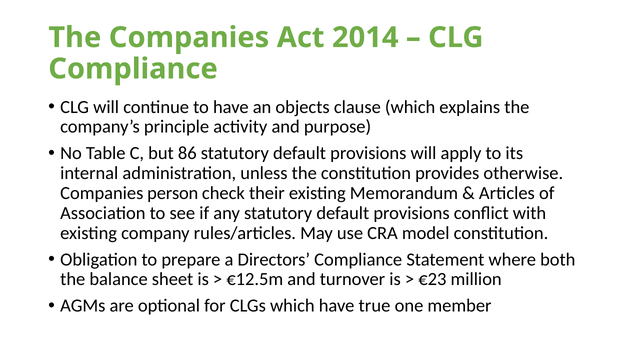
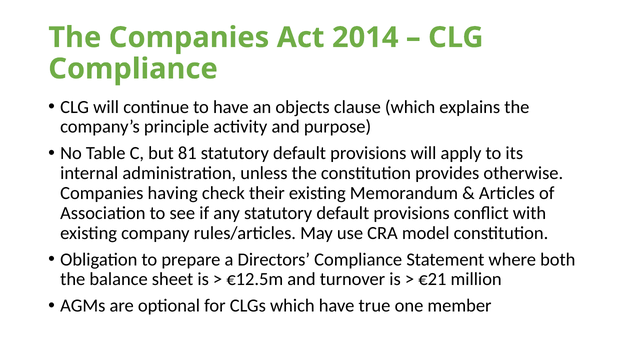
86: 86 -> 81
person: person -> having
€23: €23 -> €21
